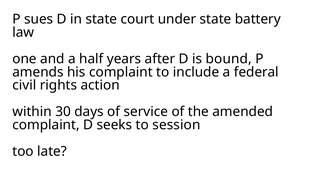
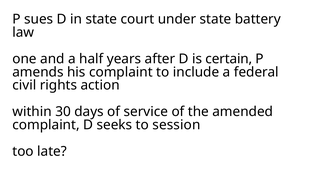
bound: bound -> certain
